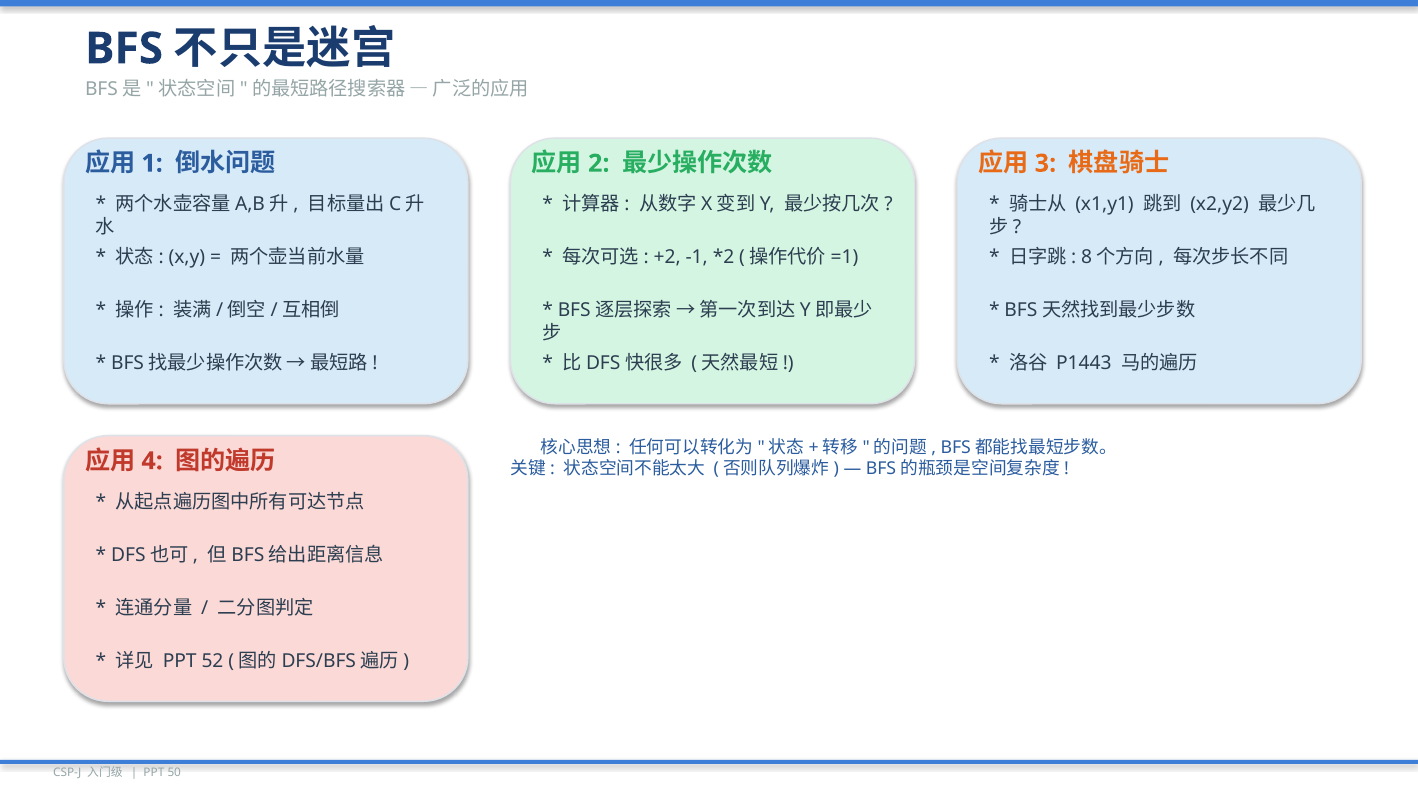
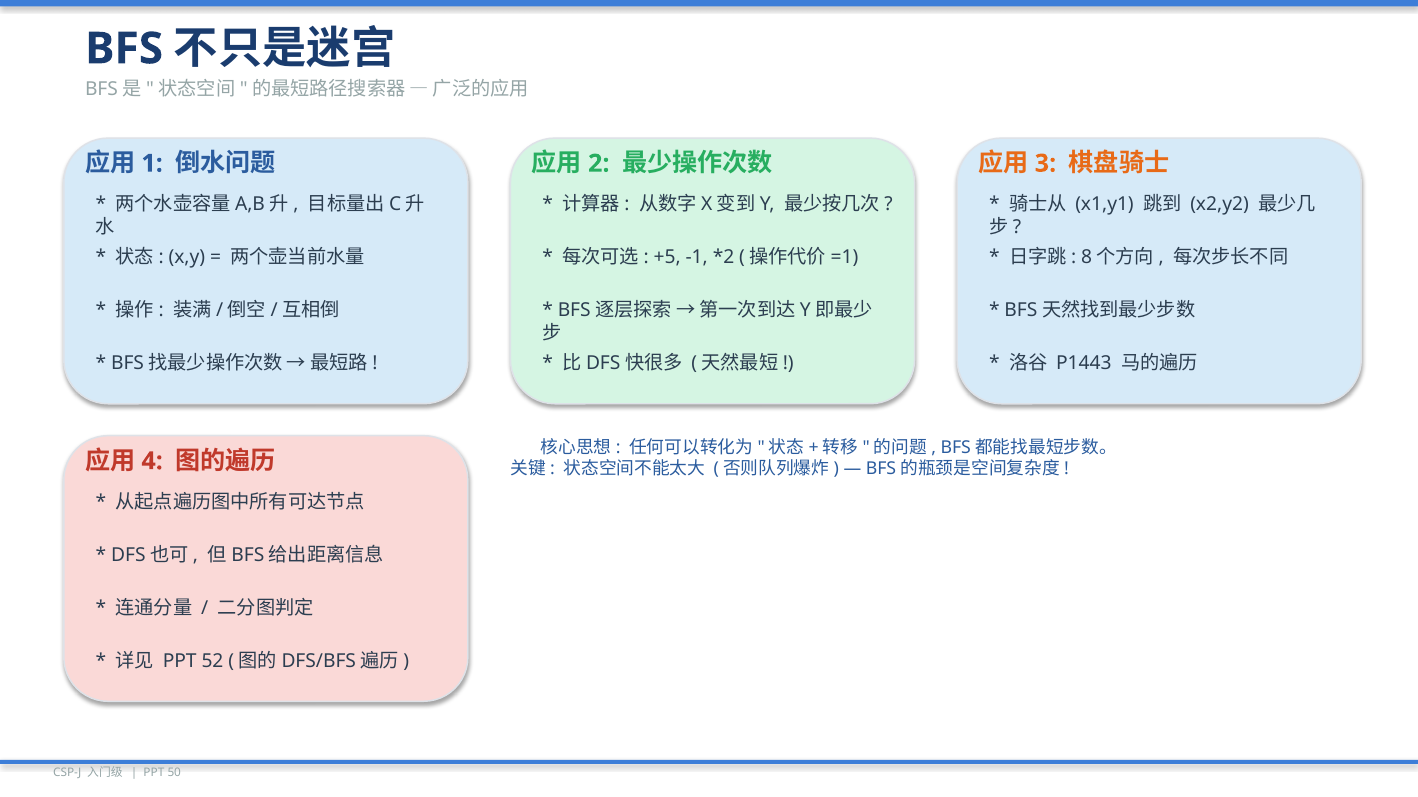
+2: +2 -> +5
